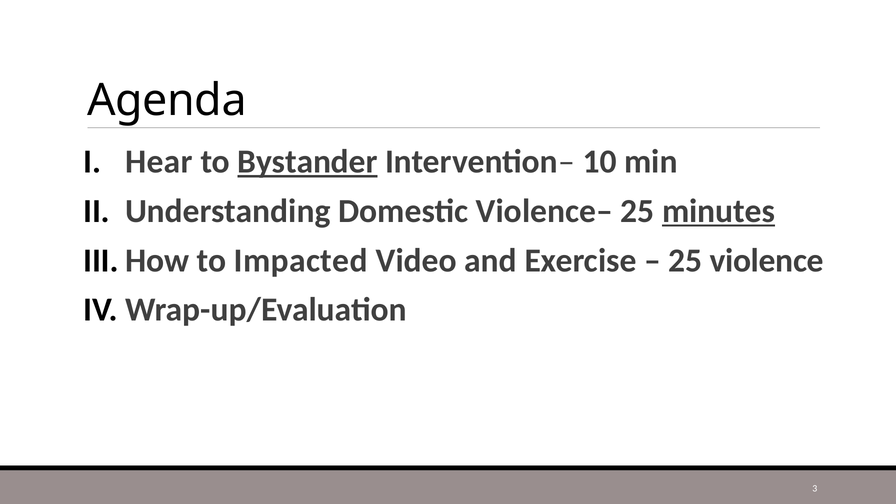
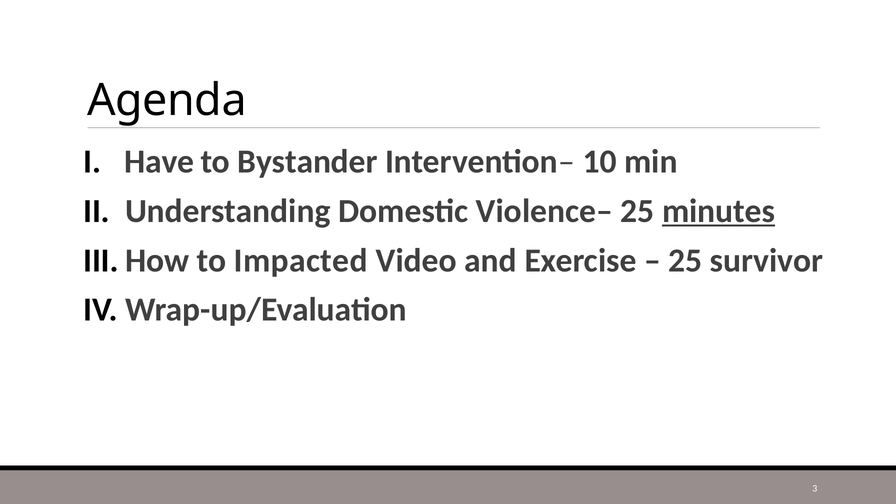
Hear: Hear -> Have
Bystander underline: present -> none
violence: violence -> survivor
